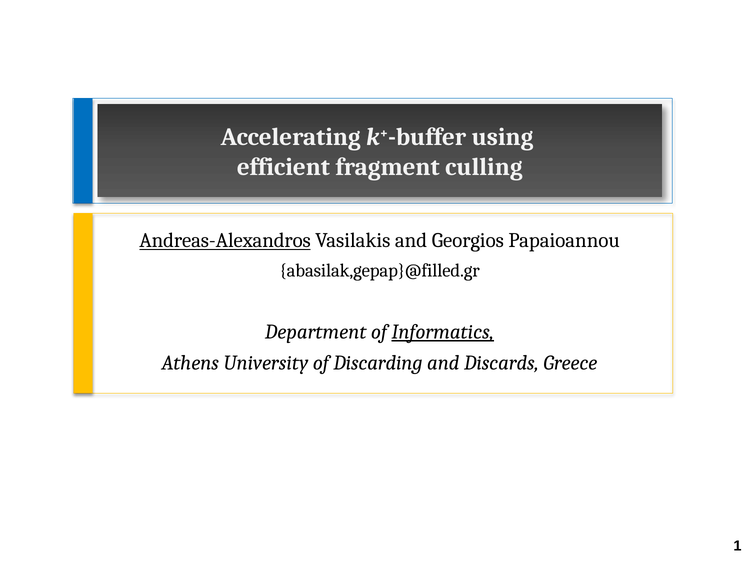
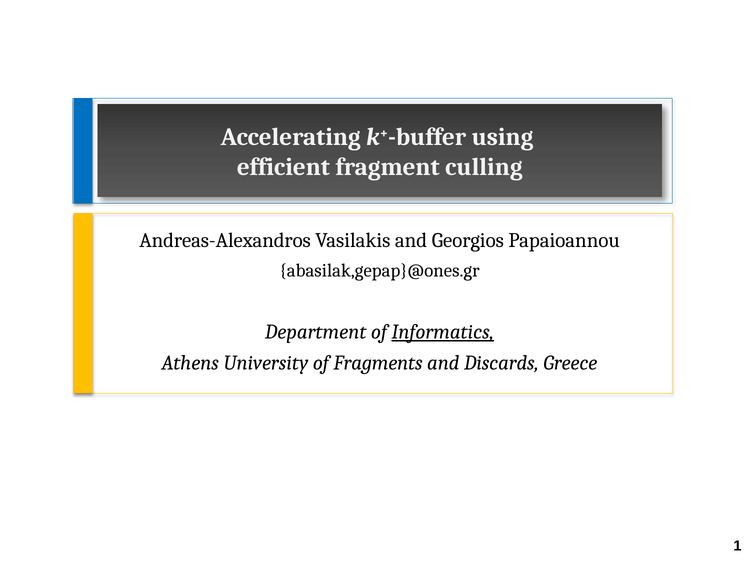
Andreas-Alexandros underline: present -> none
abasilak,gepap}@filled.gr: abasilak,gepap}@filled.gr -> abasilak,gepap}@ones.gr
Discarding: Discarding -> Fragments
